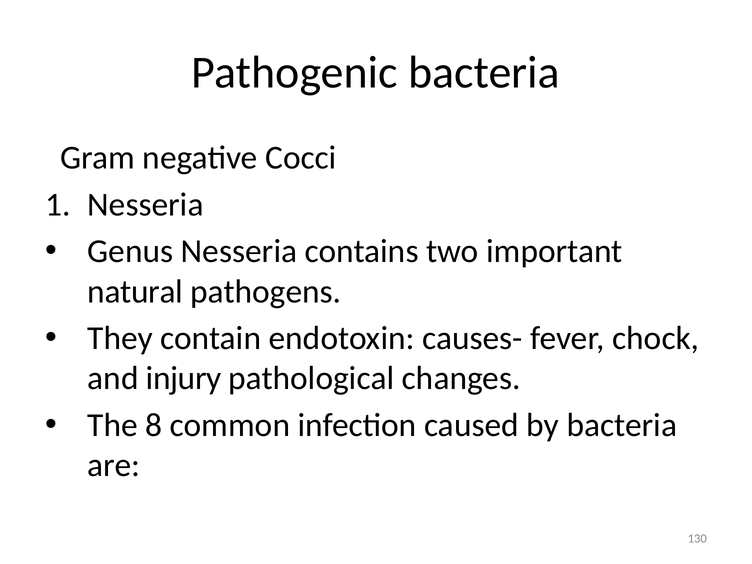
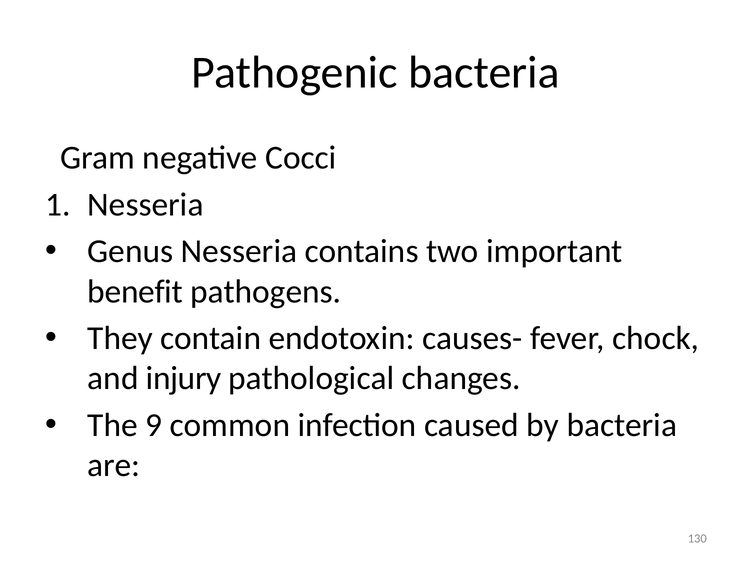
natural: natural -> benefit
8: 8 -> 9
